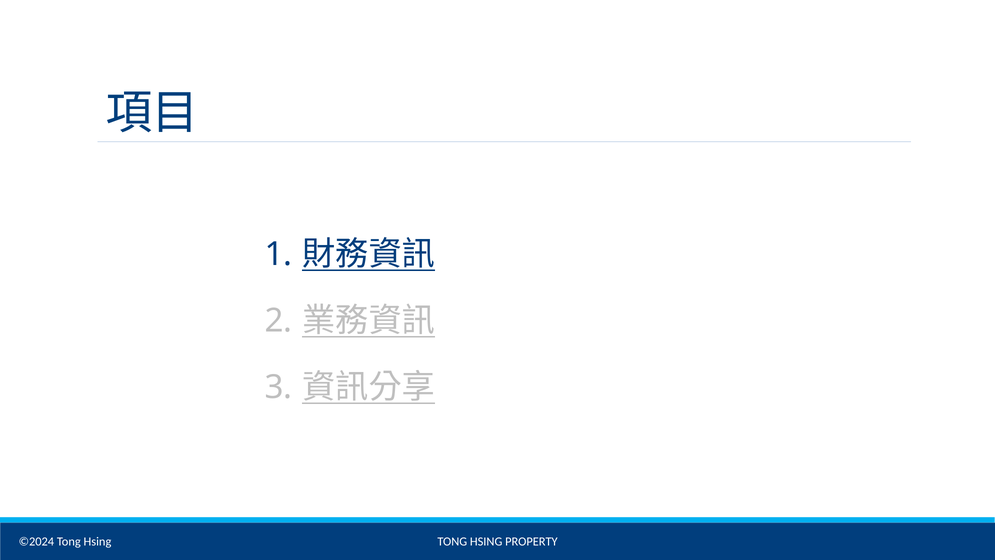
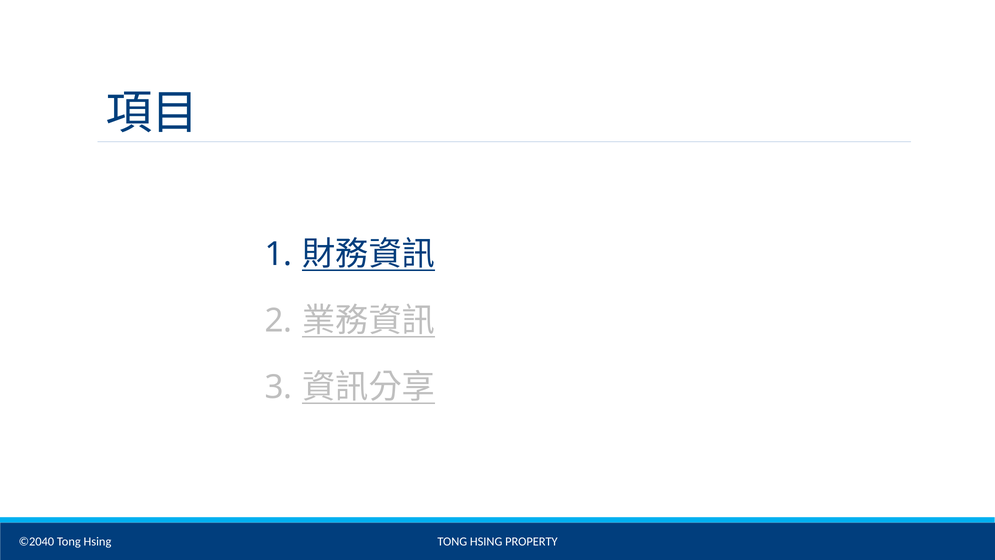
©2024: ©2024 -> ©2040
